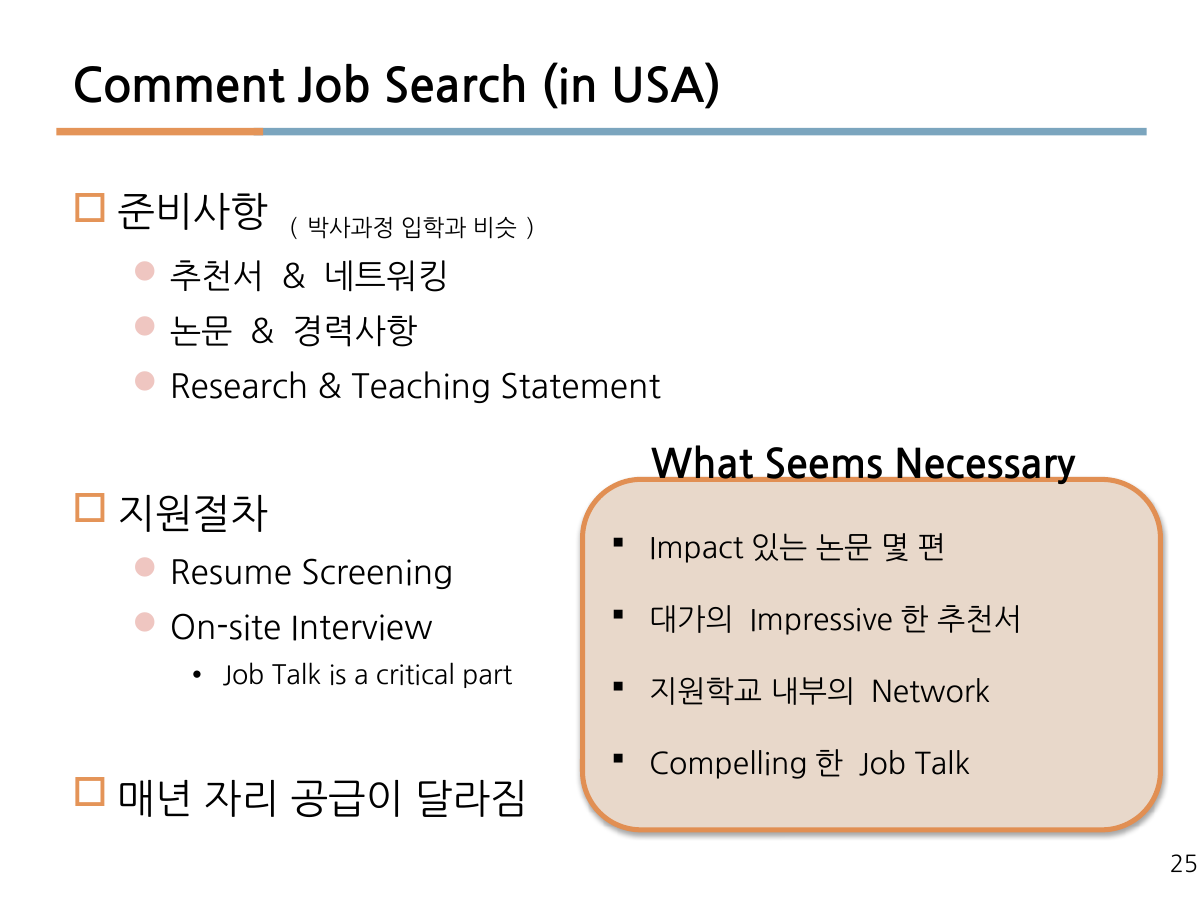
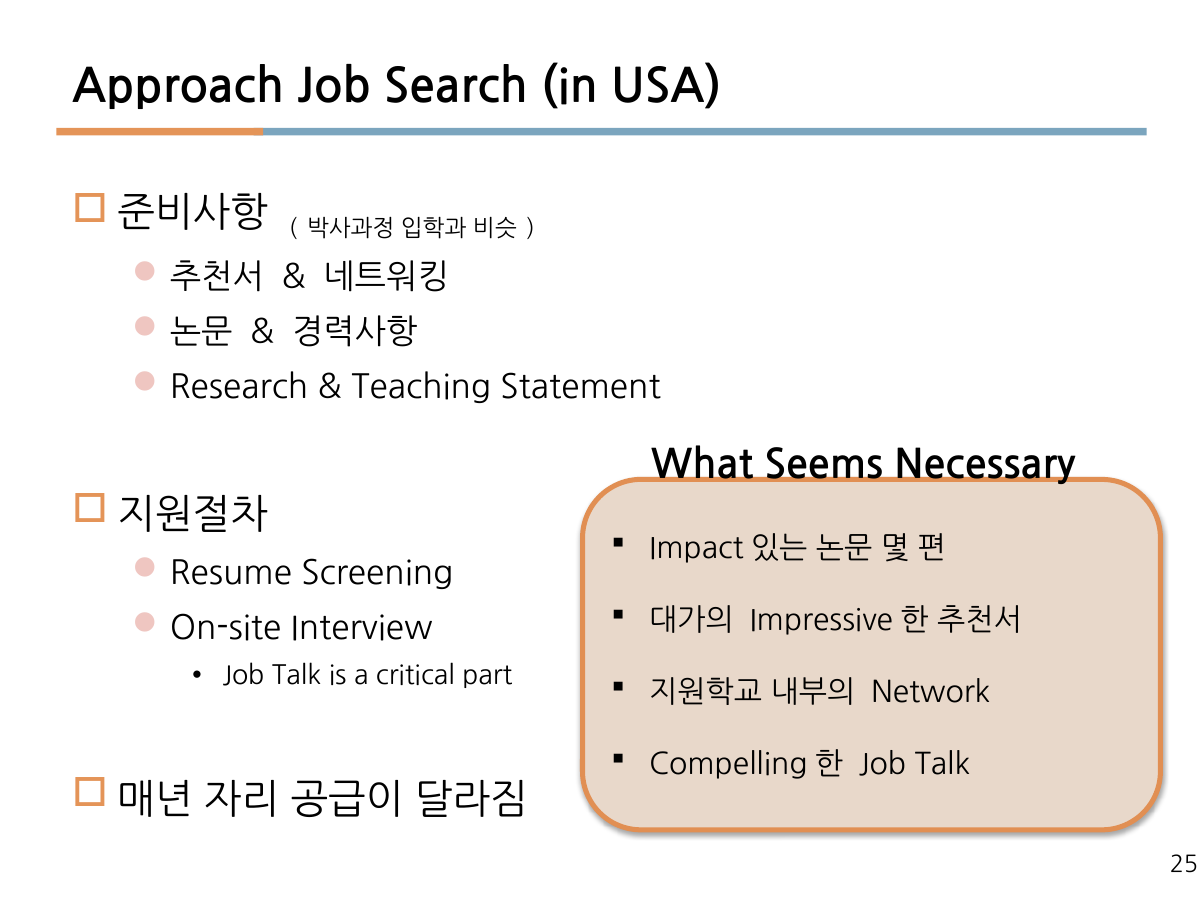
Comment: Comment -> Approach
